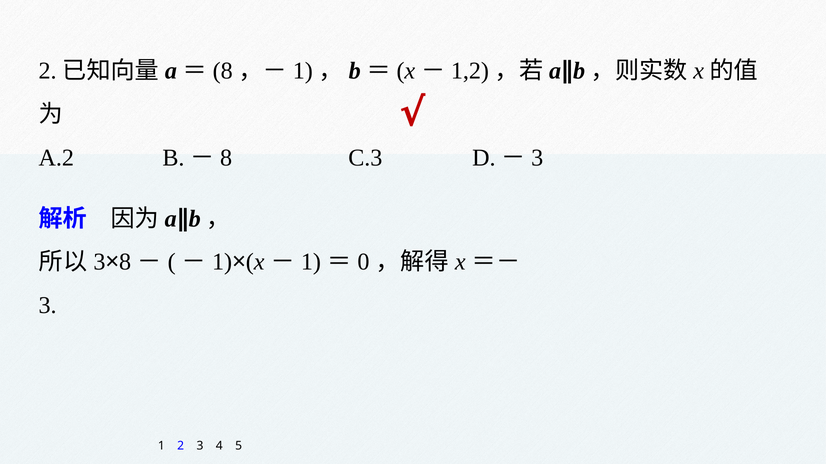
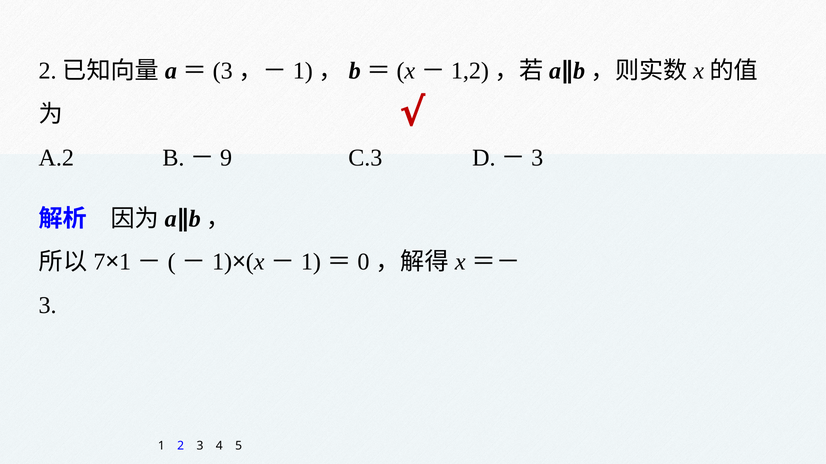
8 at (223, 71): 8 -> 3
8 at (226, 158): 8 -> 9
3 at (99, 262): 3 -> 7
8 at (125, 262): 8 -> 1
